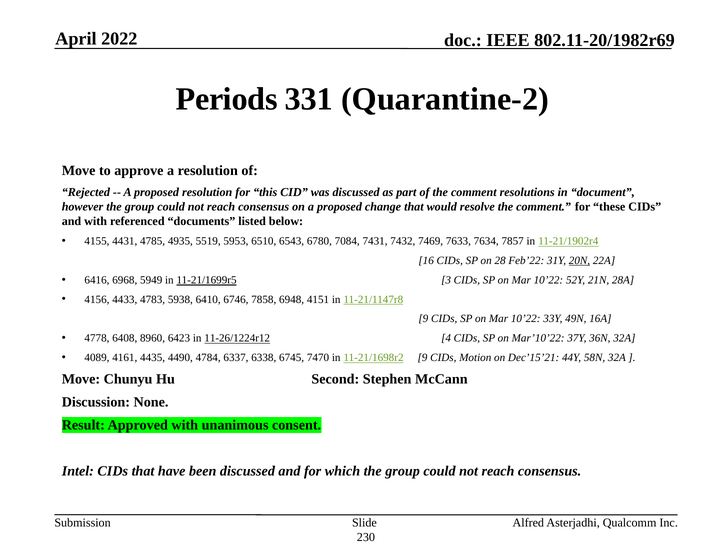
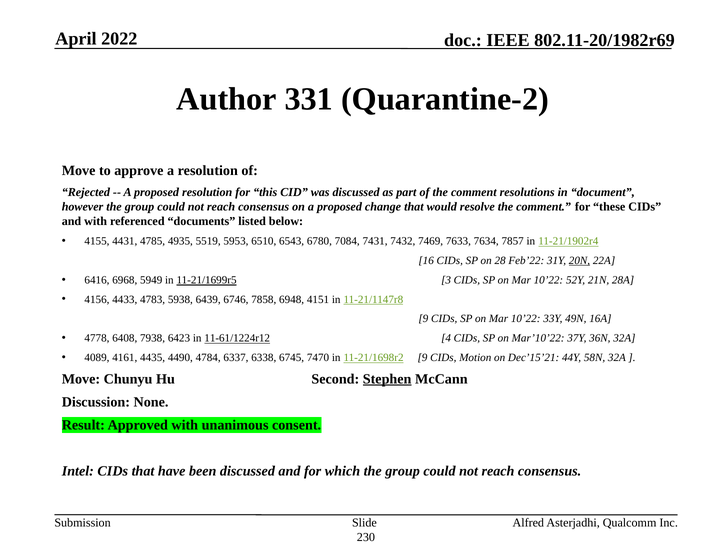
Periods: Periods -> Author
6410: 6410 -> 6439
8960: 8960 -> 7938
11-26/1224r12: 11-26/1224r12 -> 11-61/1224r12
Stephen underline: none -> present
